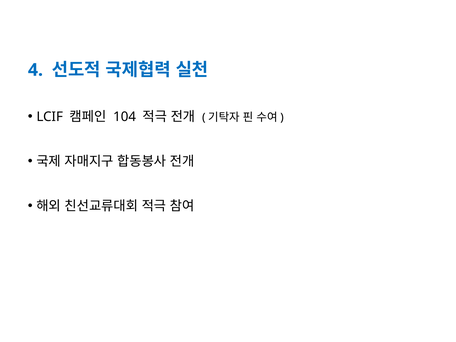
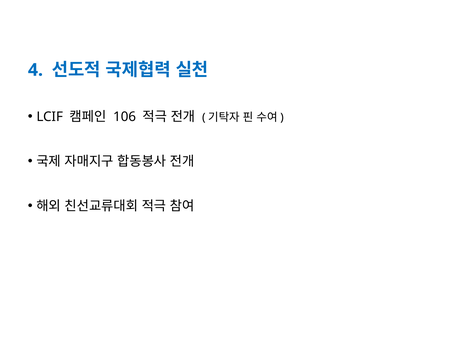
104: 104 -> 106
